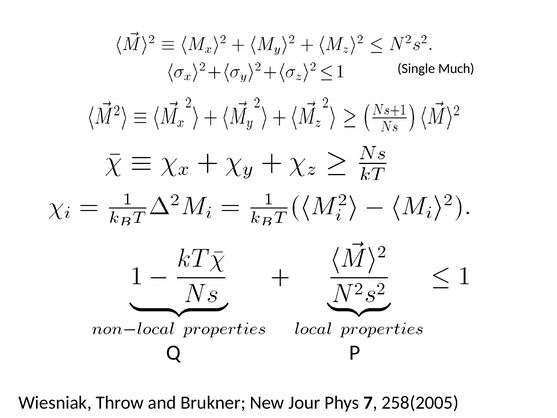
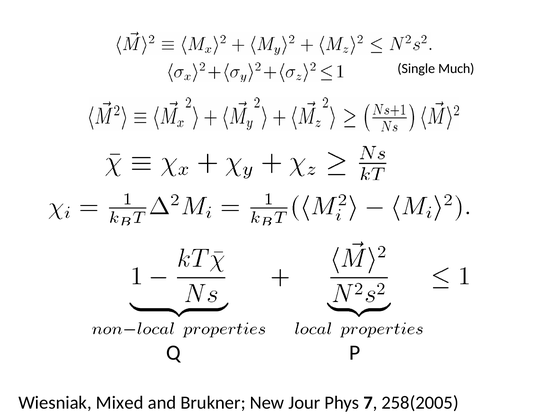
Throw: Throw -> Mixed
